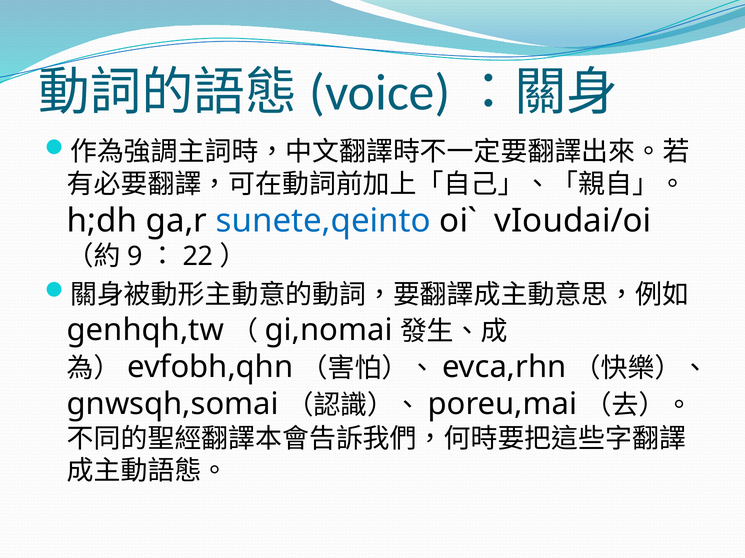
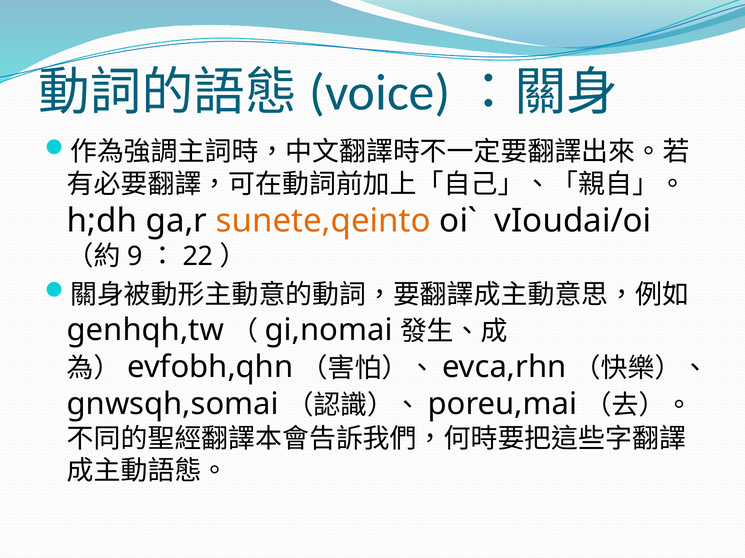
sunete,qeinto colour: blue -> orange
